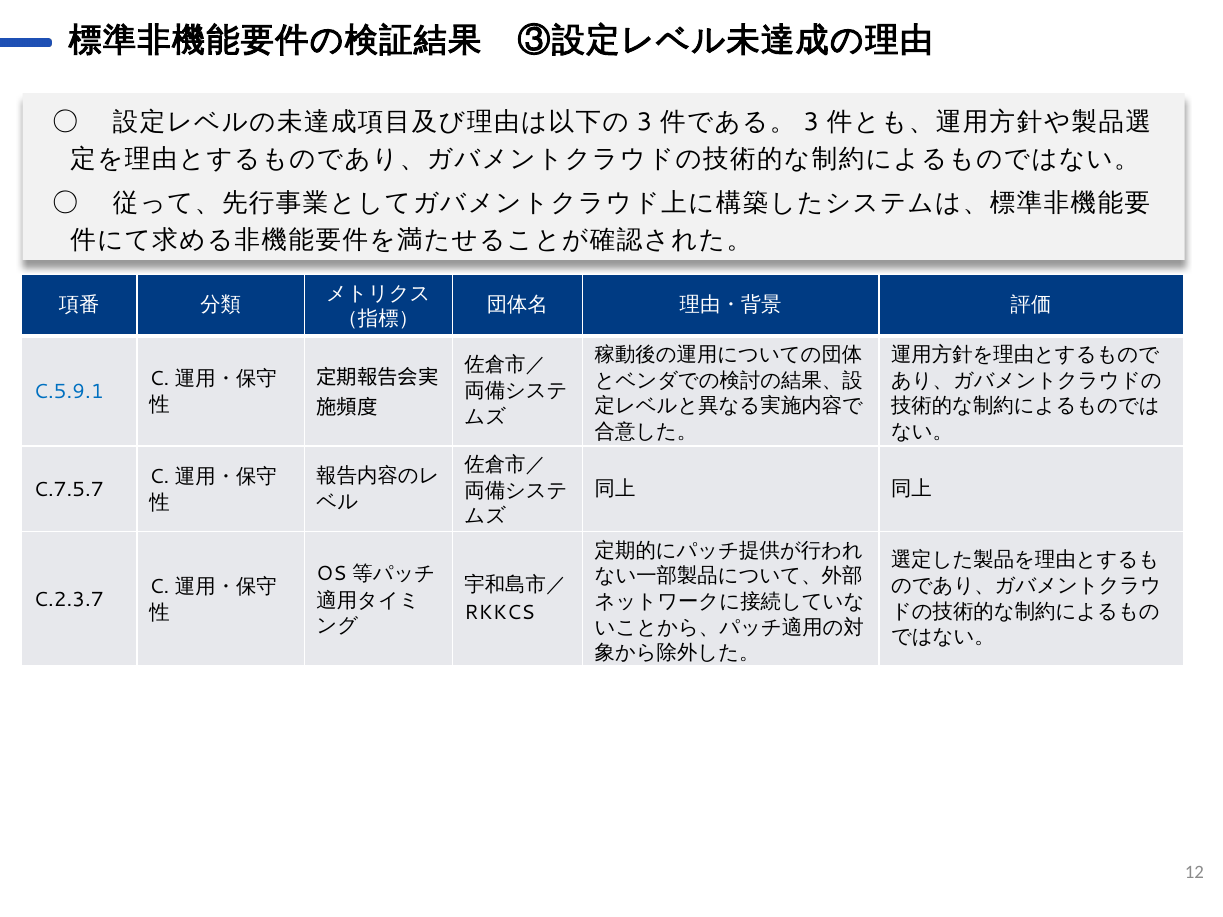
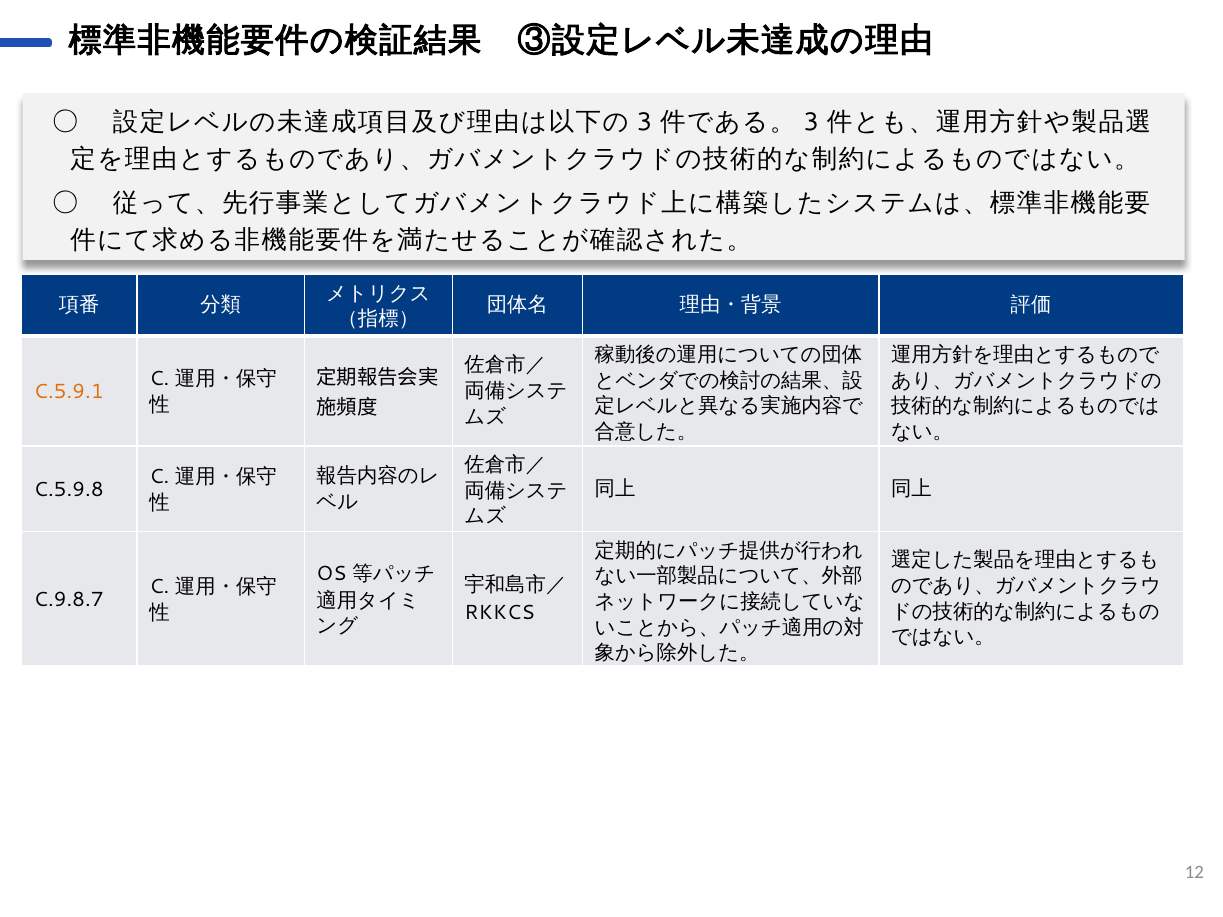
C.5.9.1 colour: blue -> orange
C.7.5.7: C.7.5.7 -> C.5.9.8
C.2.3.7: C.2.3.7 -> C.9.8.7
